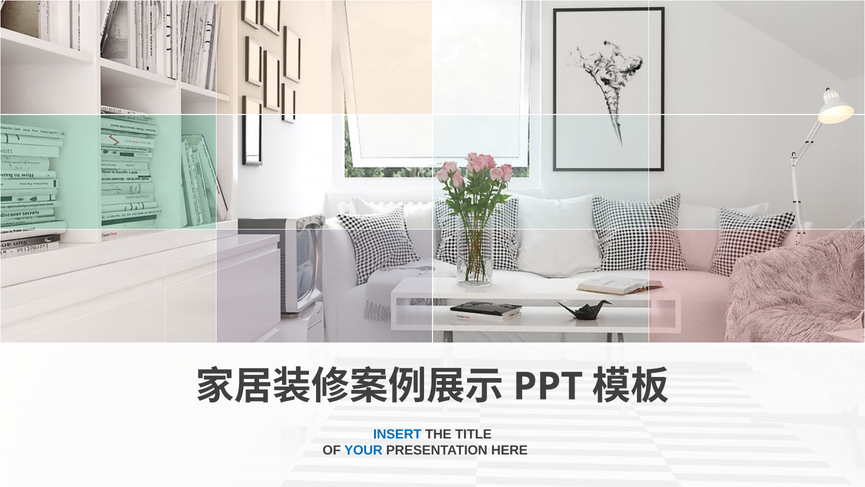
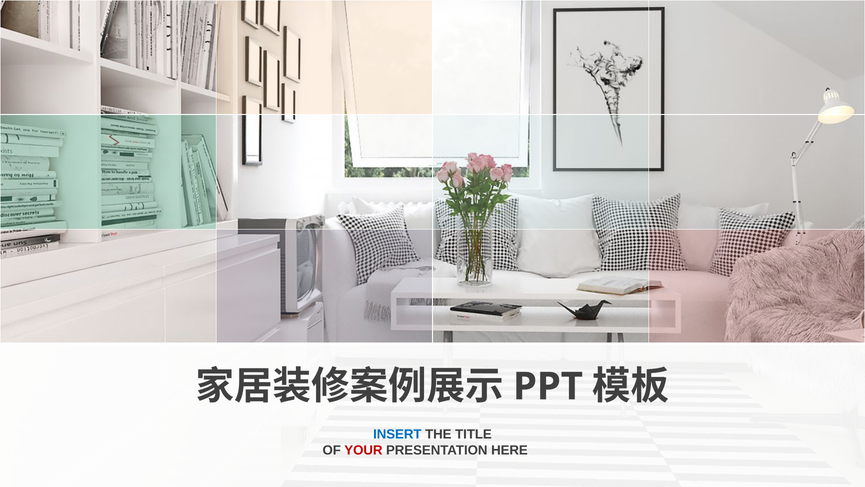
YOUR colour: blue -> red
